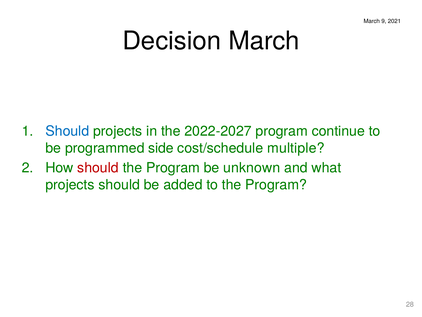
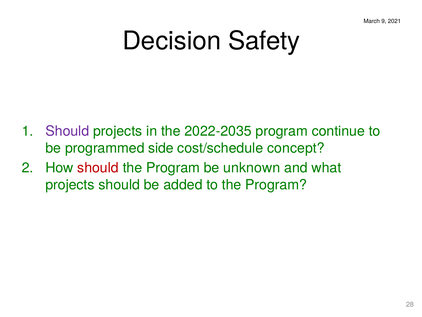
Decision March: March -> Safety
Should at (67, 131) colour: blue -> purple
2022-2027: 2022-2027 -> 2022-2035
multiple: multiple -> concept
